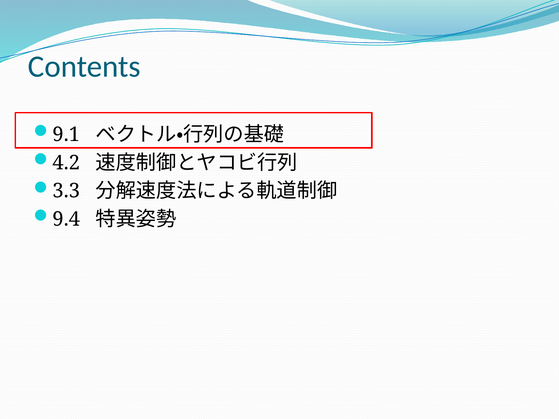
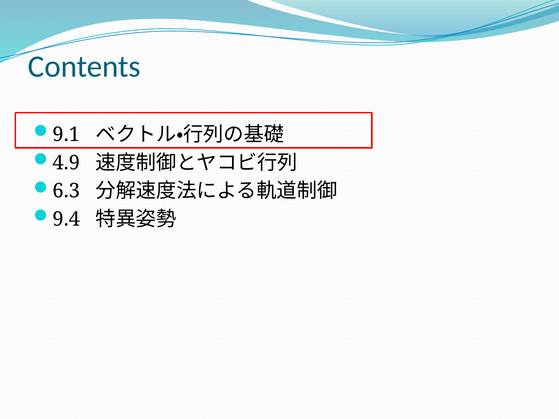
4.2: 4.2 -> 4.9
3.3: 3.3 -> 6.3
